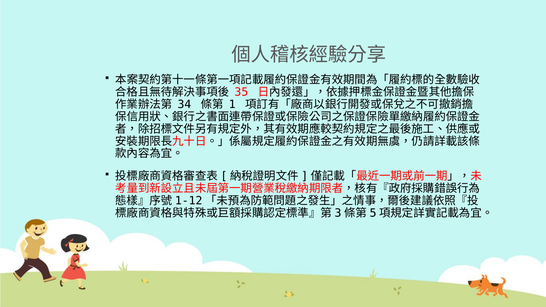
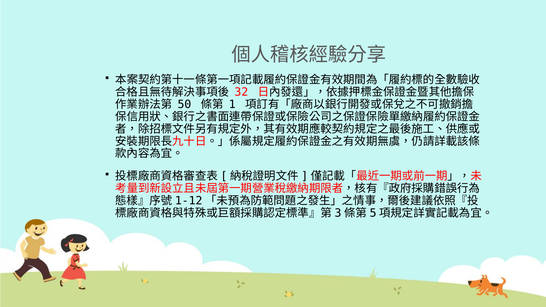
35: 35 -> 32
34: 34 -> 50
